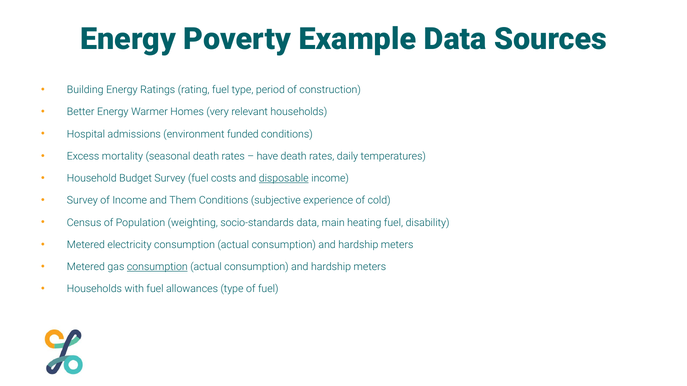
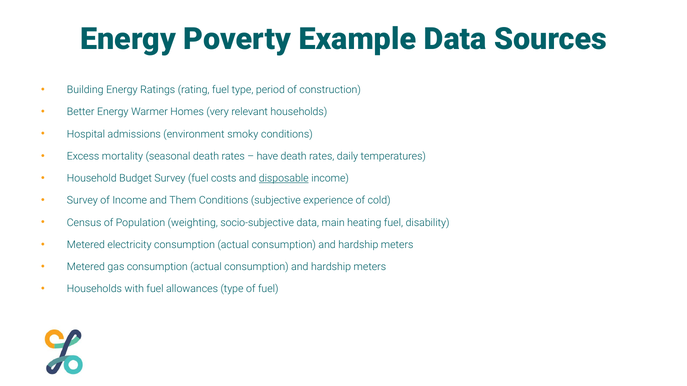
funded: funded -> smoky
socio-standards: socio-standards -> socio-subjective
consumption at (157, 267) underline: present -> none
